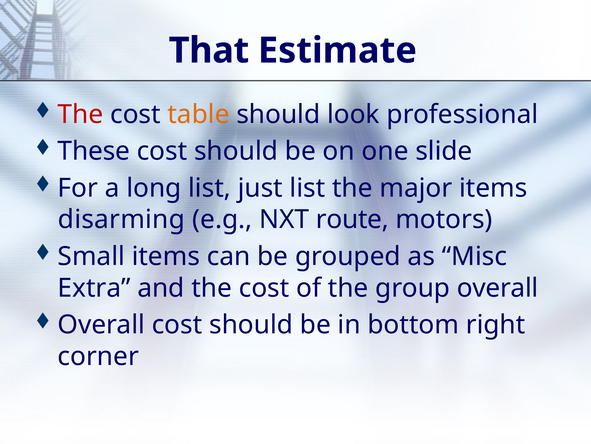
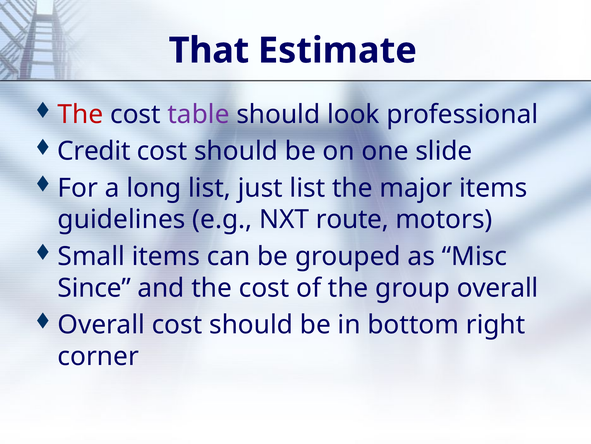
table colour: orange -> purple
These: These -> Credit
disarming: disarming -> guidelines
Extra: Extra -> Since
